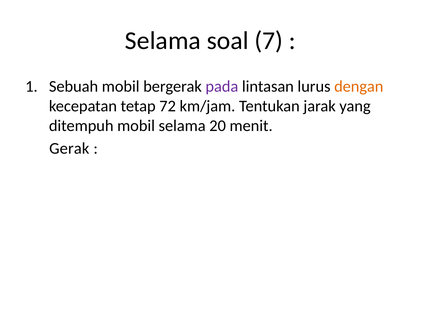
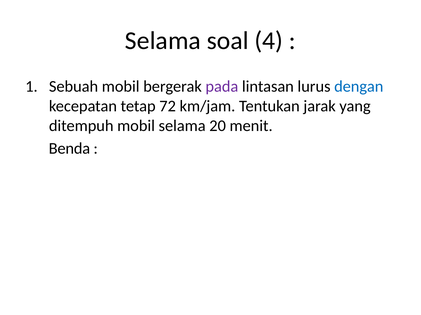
7: 7 -> 4
dengan colour: orange -> blue
Gerak: Gerak -> Benda
